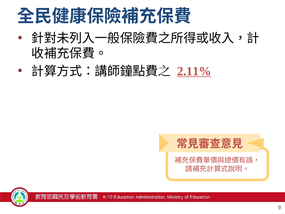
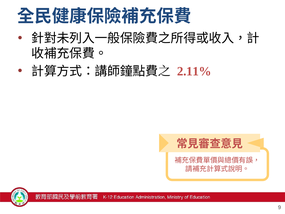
2.11% underline: present -> none
